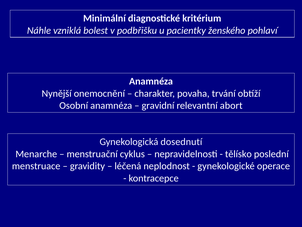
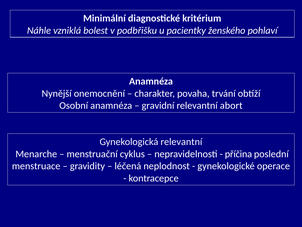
Gynekologická dosednutí: dosednutí -> relevantní
tělísko: tělísko -> příčina
